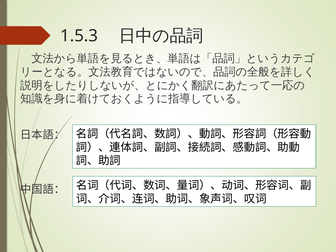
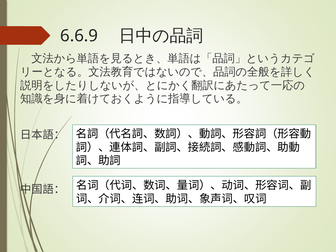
1.5.3: 1.5.3 -> 6.6.9
